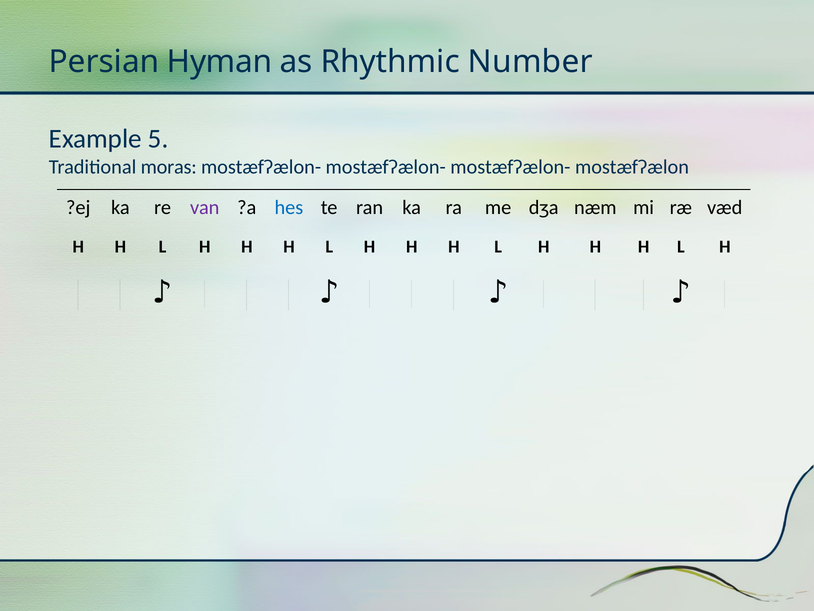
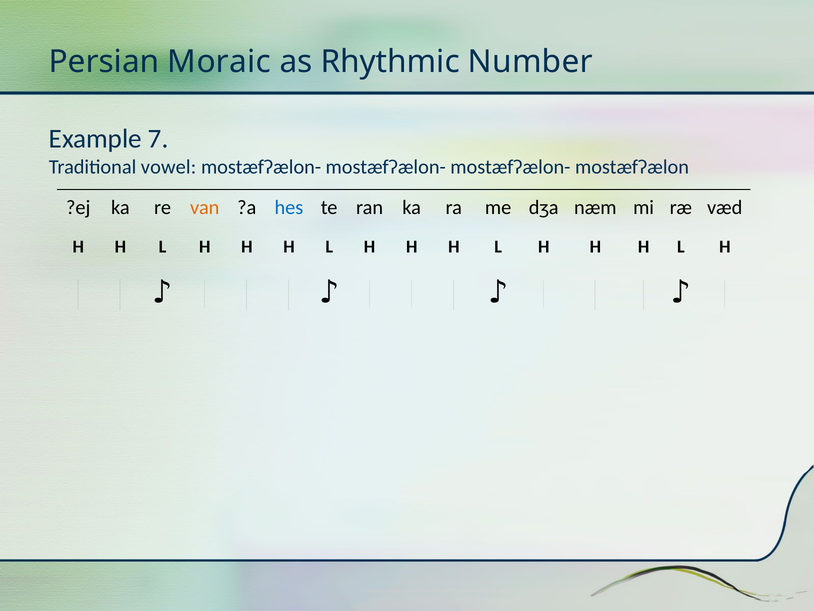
Hyman: Hyman -> Moraic
5: 5 -> 7
moras: moras -> vowel
van colour: purple -> orange
